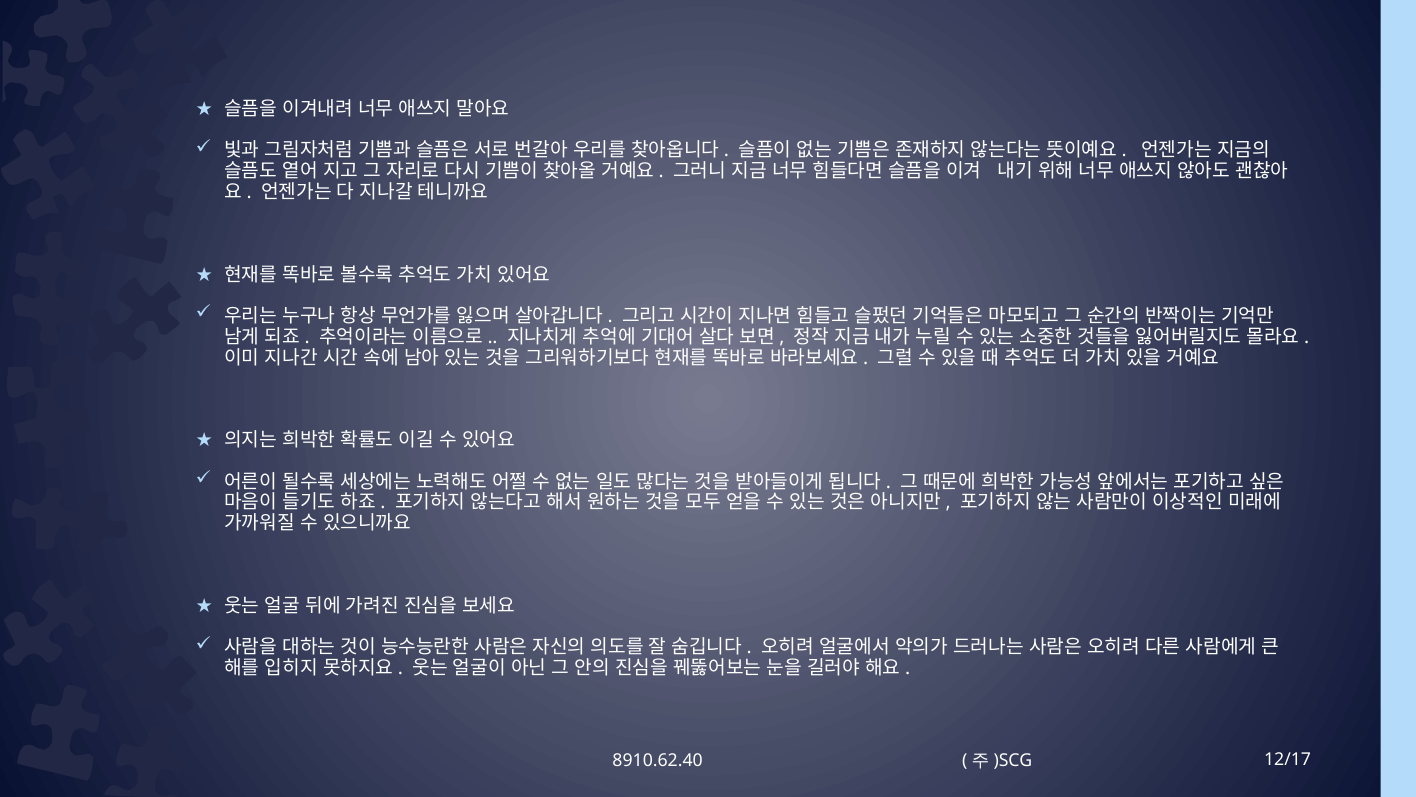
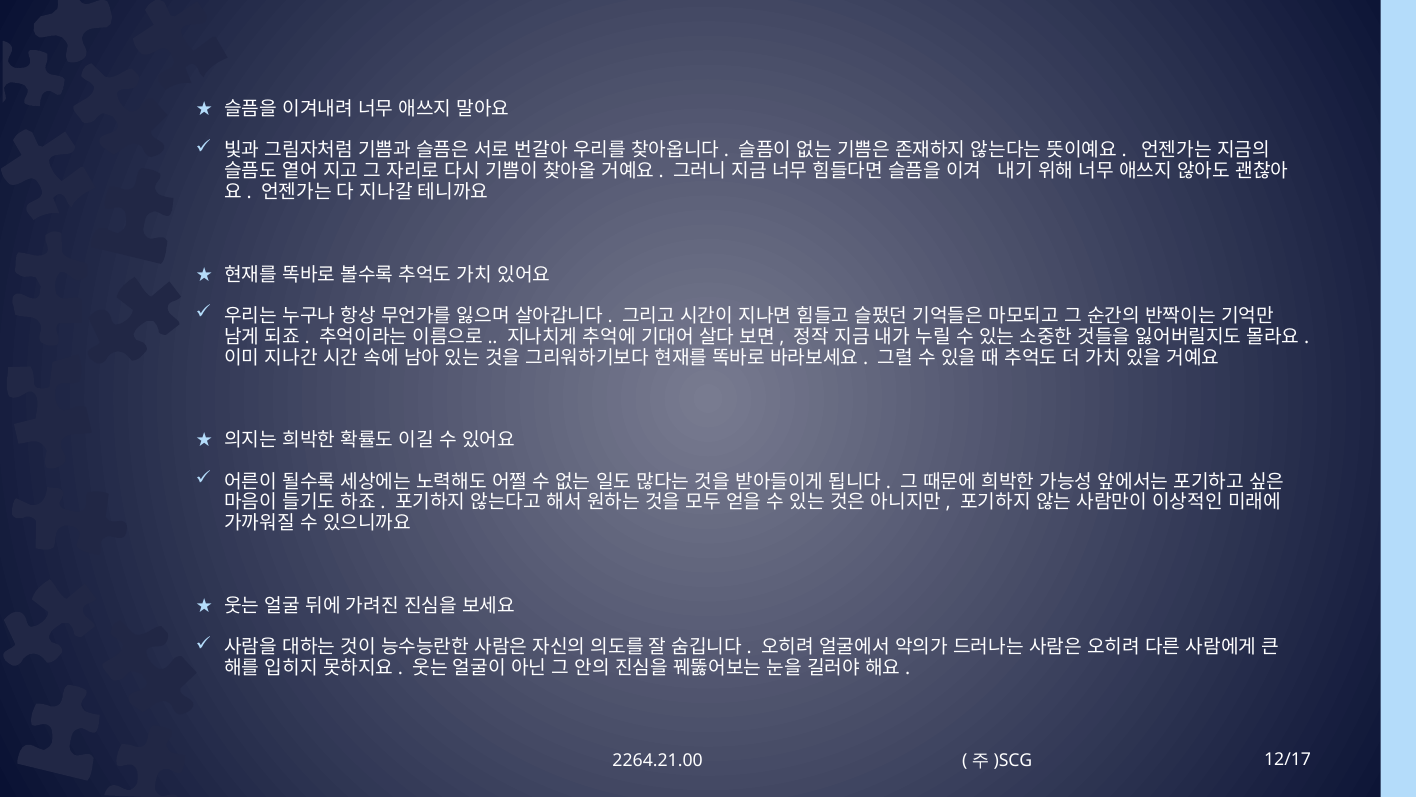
8910.62.40: 8910.62.40 -> 2264.21.00
